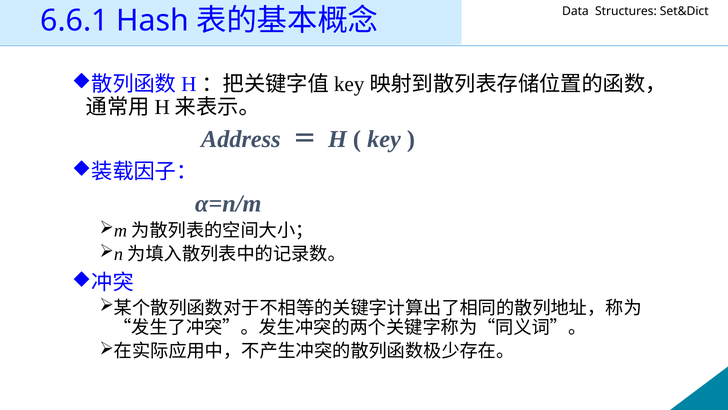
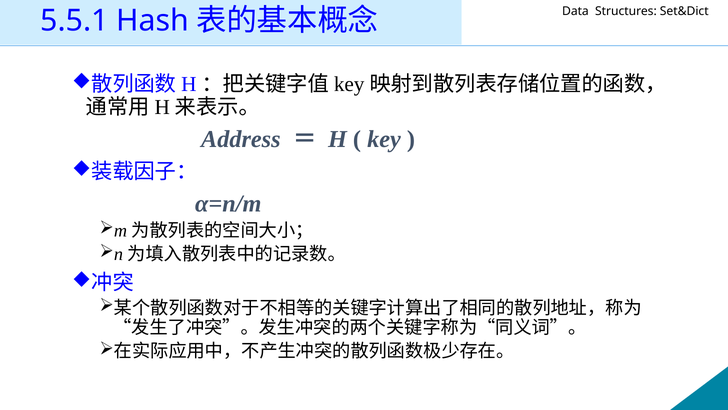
6.6.1: 6.6.1 -> 5.5.1
